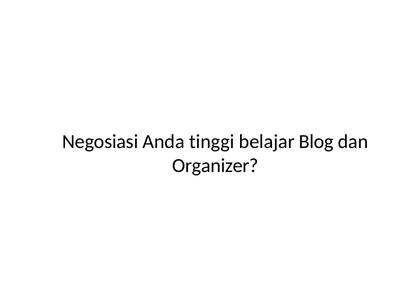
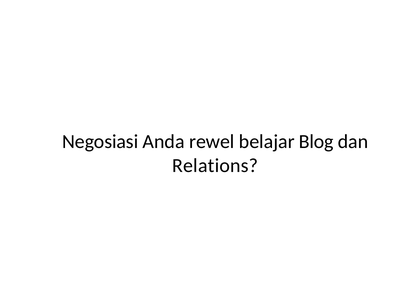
tinggi: tinggi -> rewel
Organizer: Organizer -> Relations
